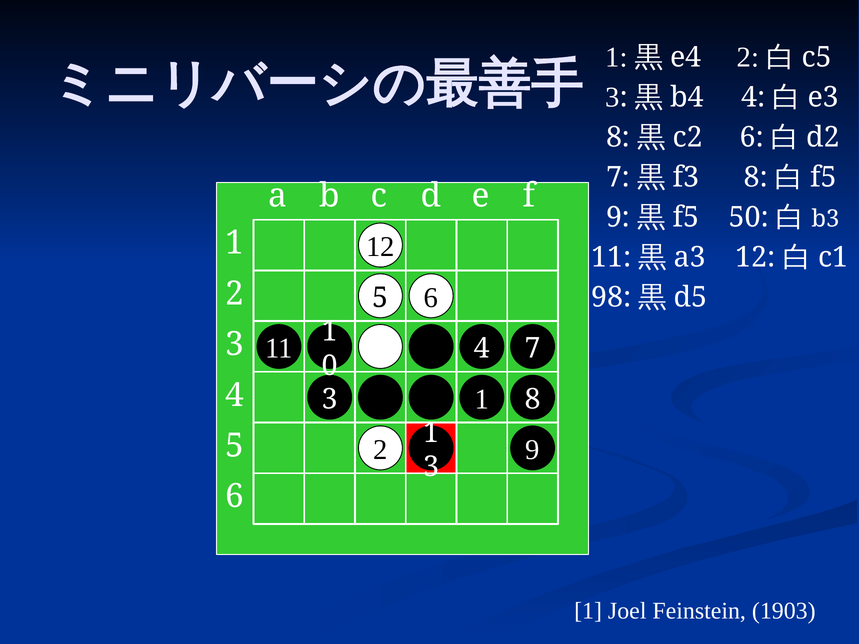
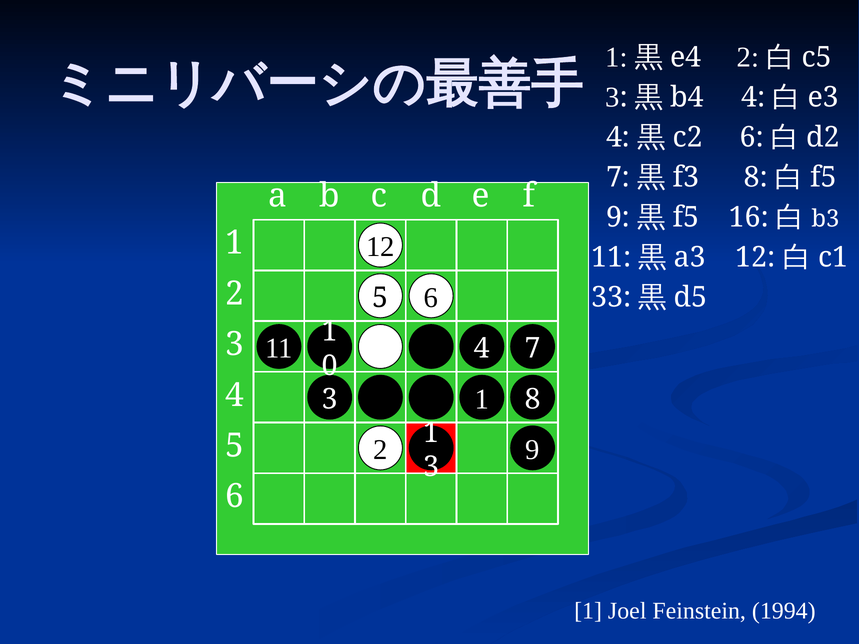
8 at (618, 137): 8 -> 4
50: 50 -> 16
98: 98 -> 33
1903: 1903 -> 1994
